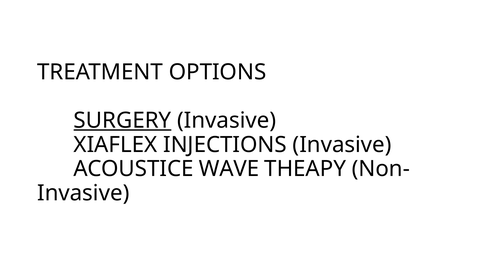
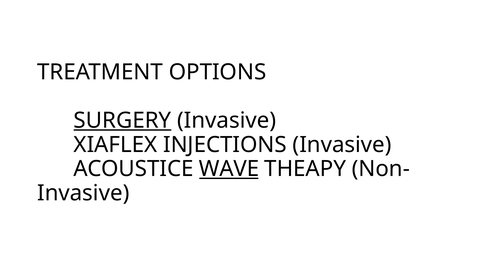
WAVE underline: none -> present
